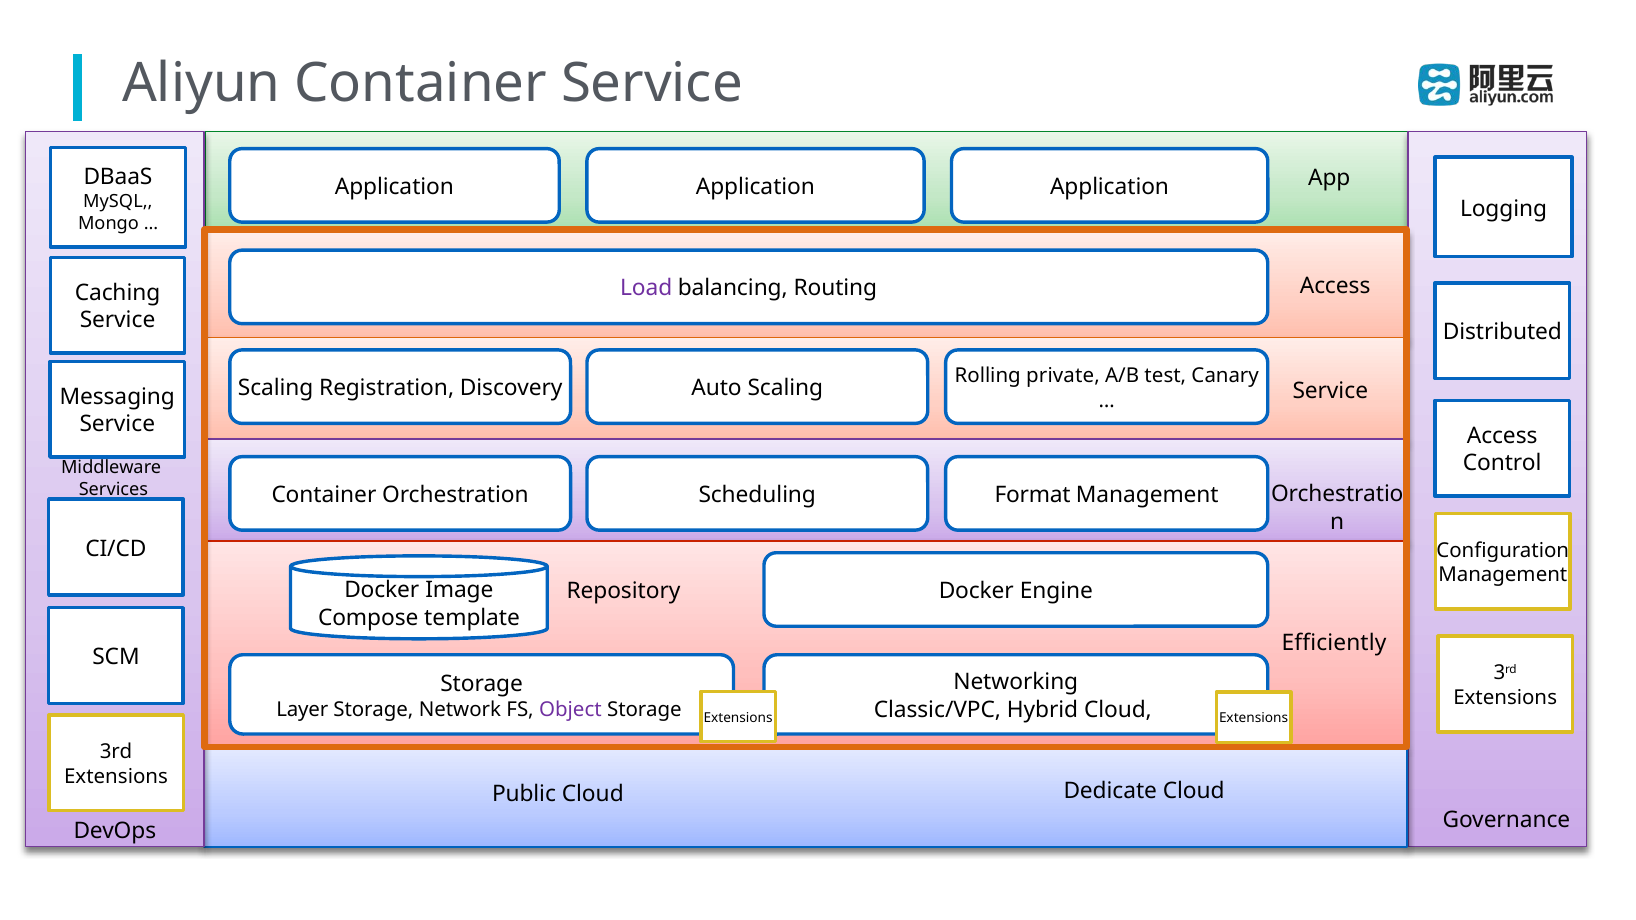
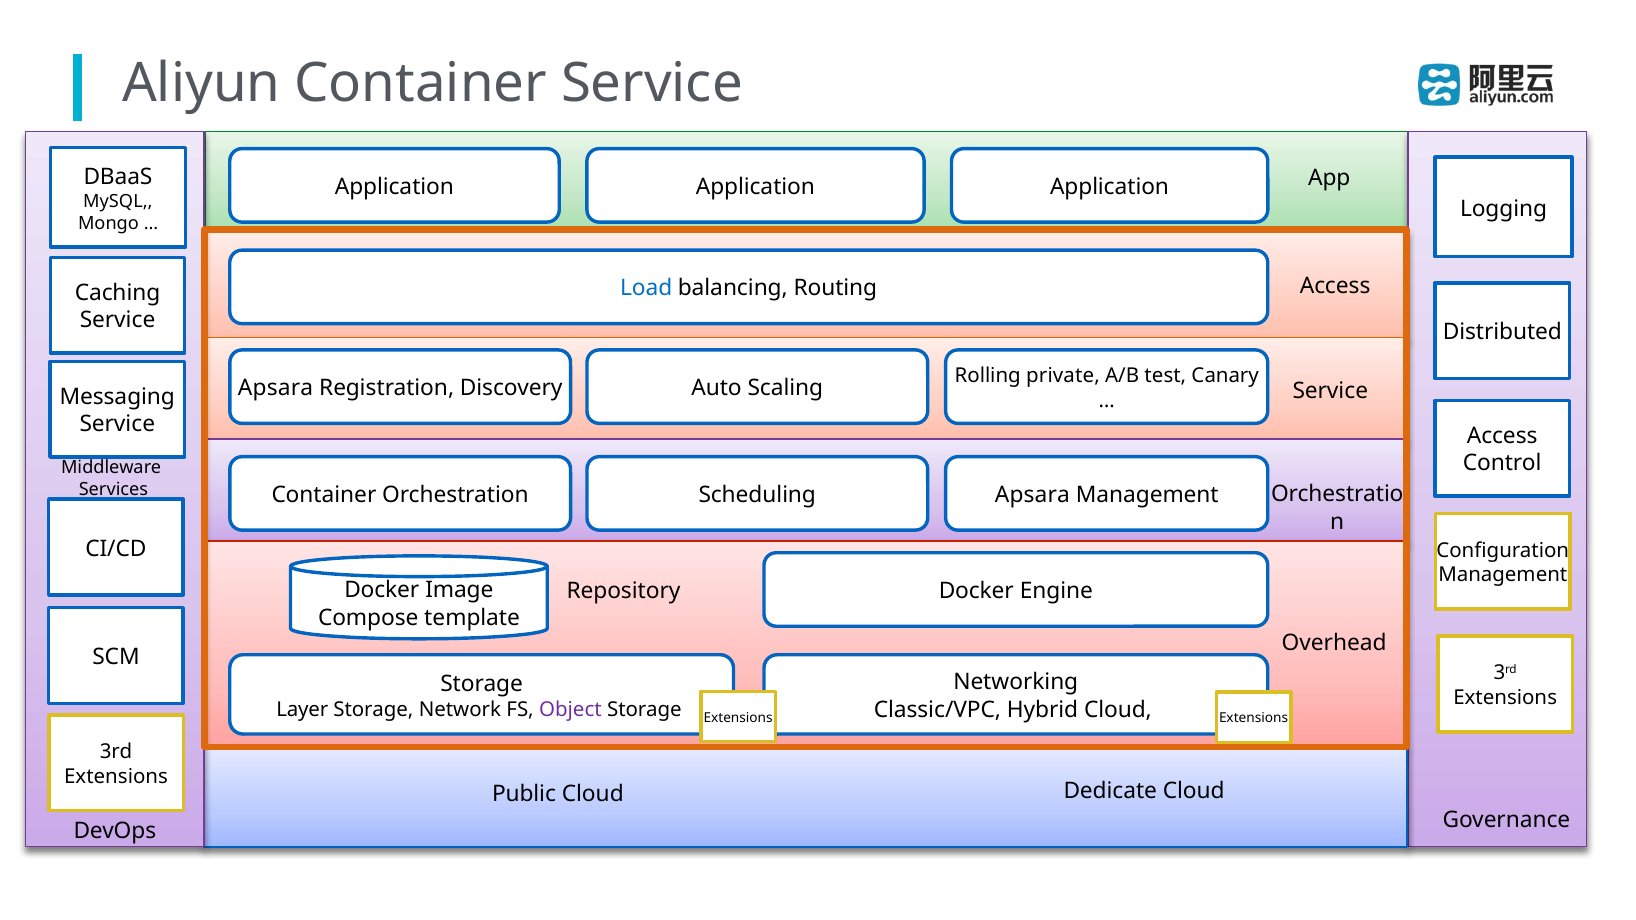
Load colour: purple -> blue
Scaling at (276, 388): Scaling -> Apsara
Scheduling Format: Format -> Apsara
Efficiently: Efficiently -> Overhead
